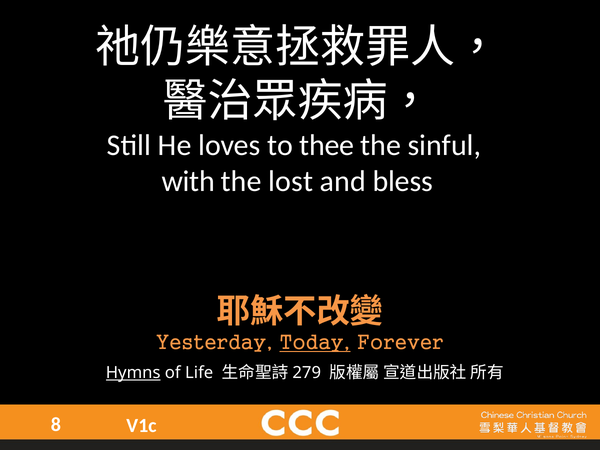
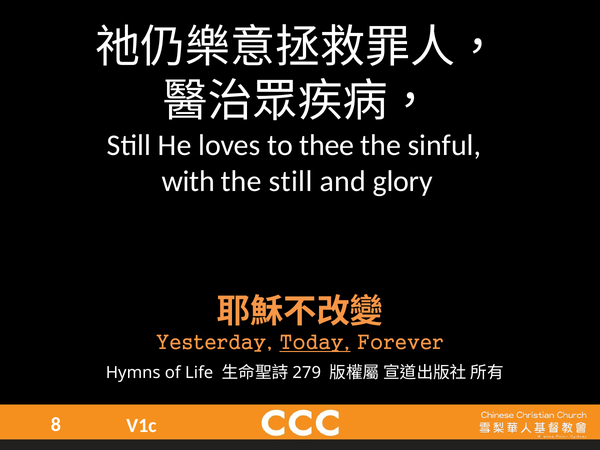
the lost: lost -> still
bless: bless -> glory
Hymns underline: present -> none
